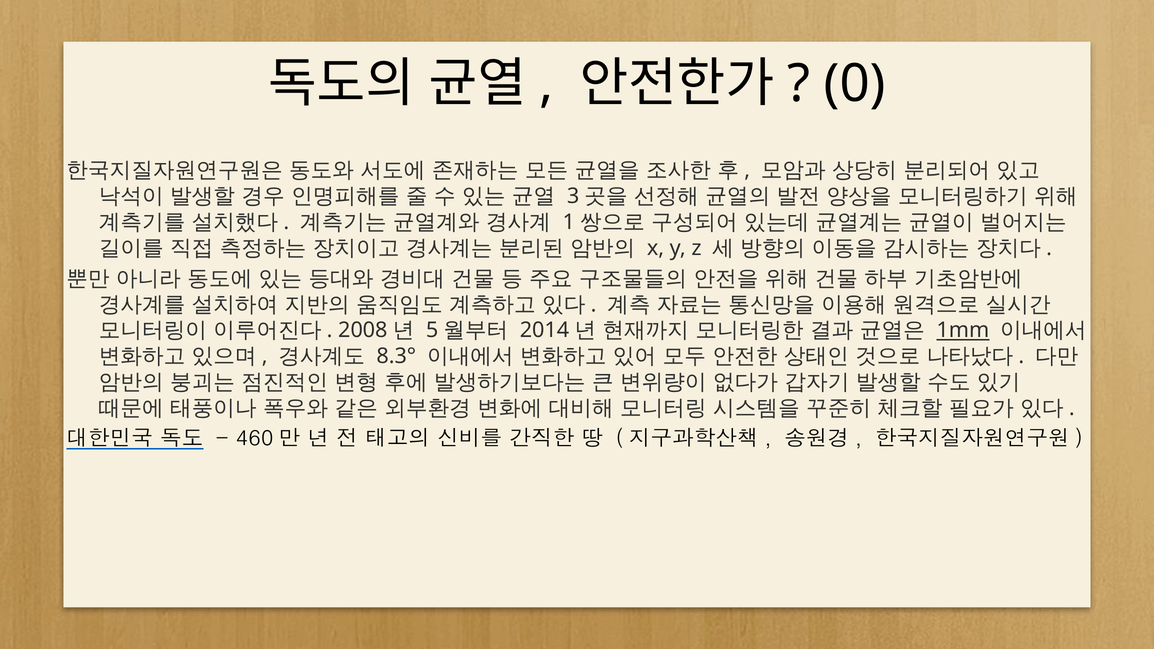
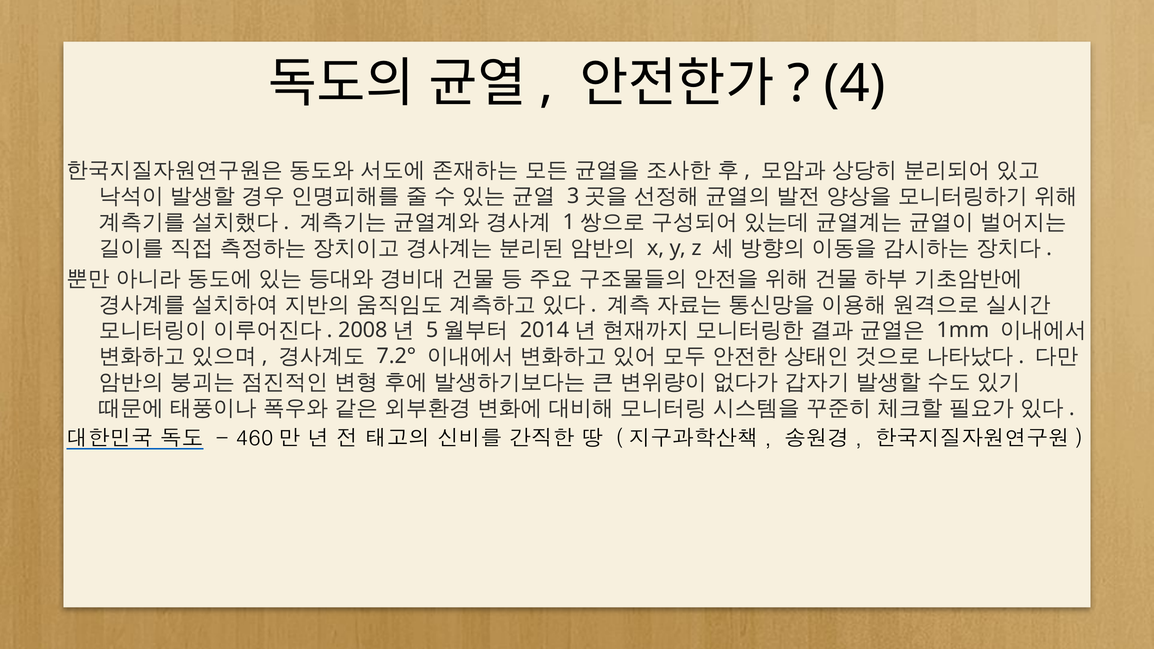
0: 0 -> 4
1mm underline: present -> none
8.3°: 8.3° -> 7.2°
